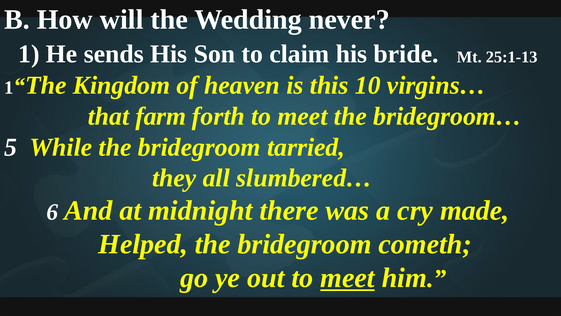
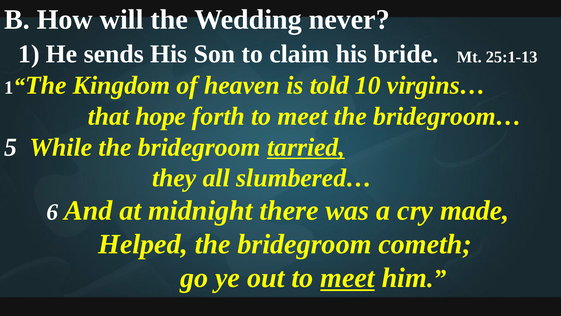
this: this -> told
farm: farm -> hope
tarried underline: none -> present
